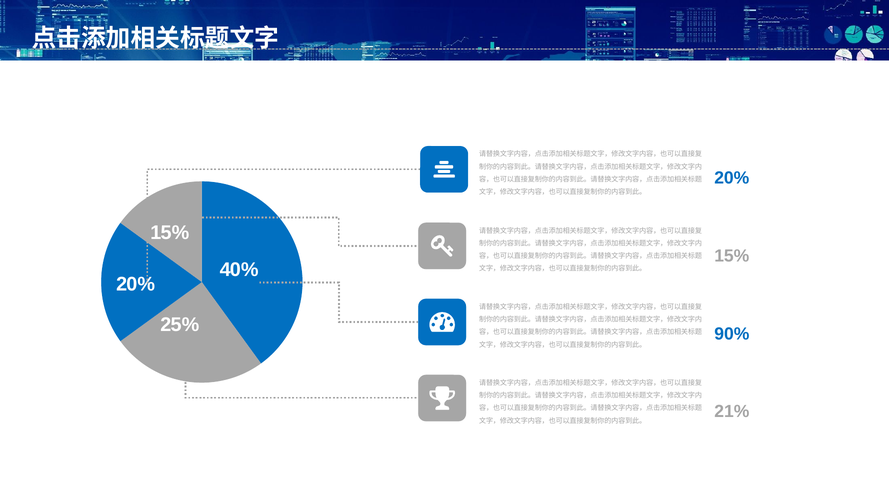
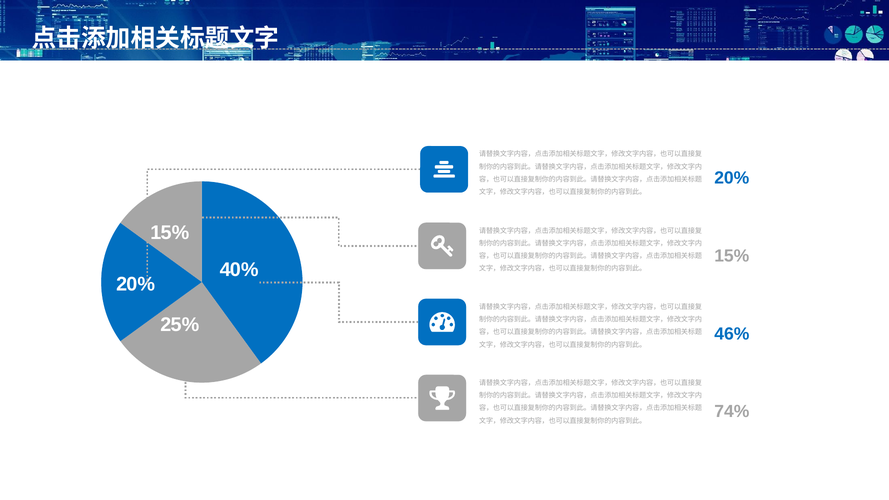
90%: 90% -> 46%
21%: 21% -> 74%
